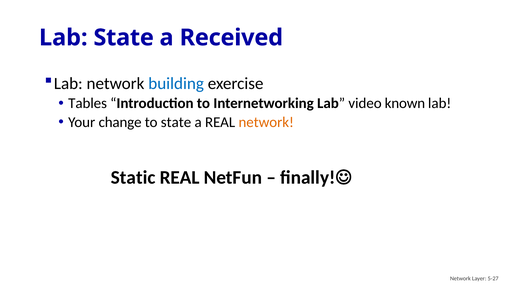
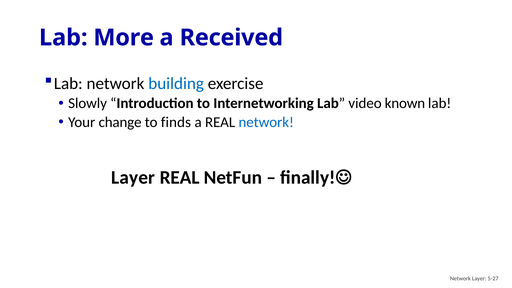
Lab State: State -> More
Tables: Tables -> Slowly
to state: state -> finds
network at (266, 122) colour: orange -> blue
Static at (133, 178): Static -> Layer
